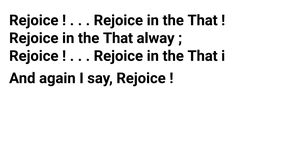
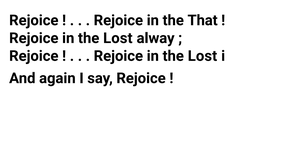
That at (118, 38): That -> Lost
That at (203, 56): That -> Lost
